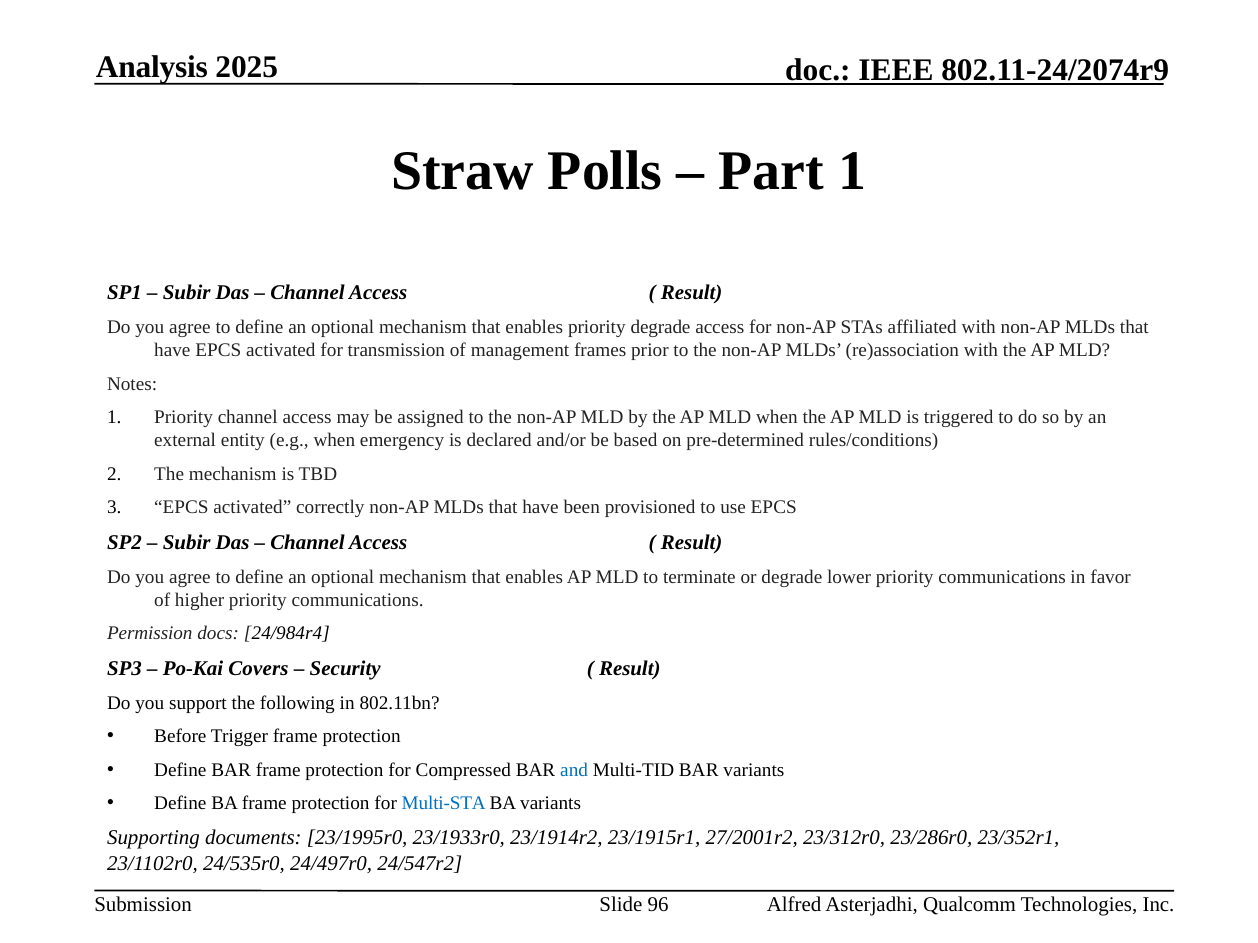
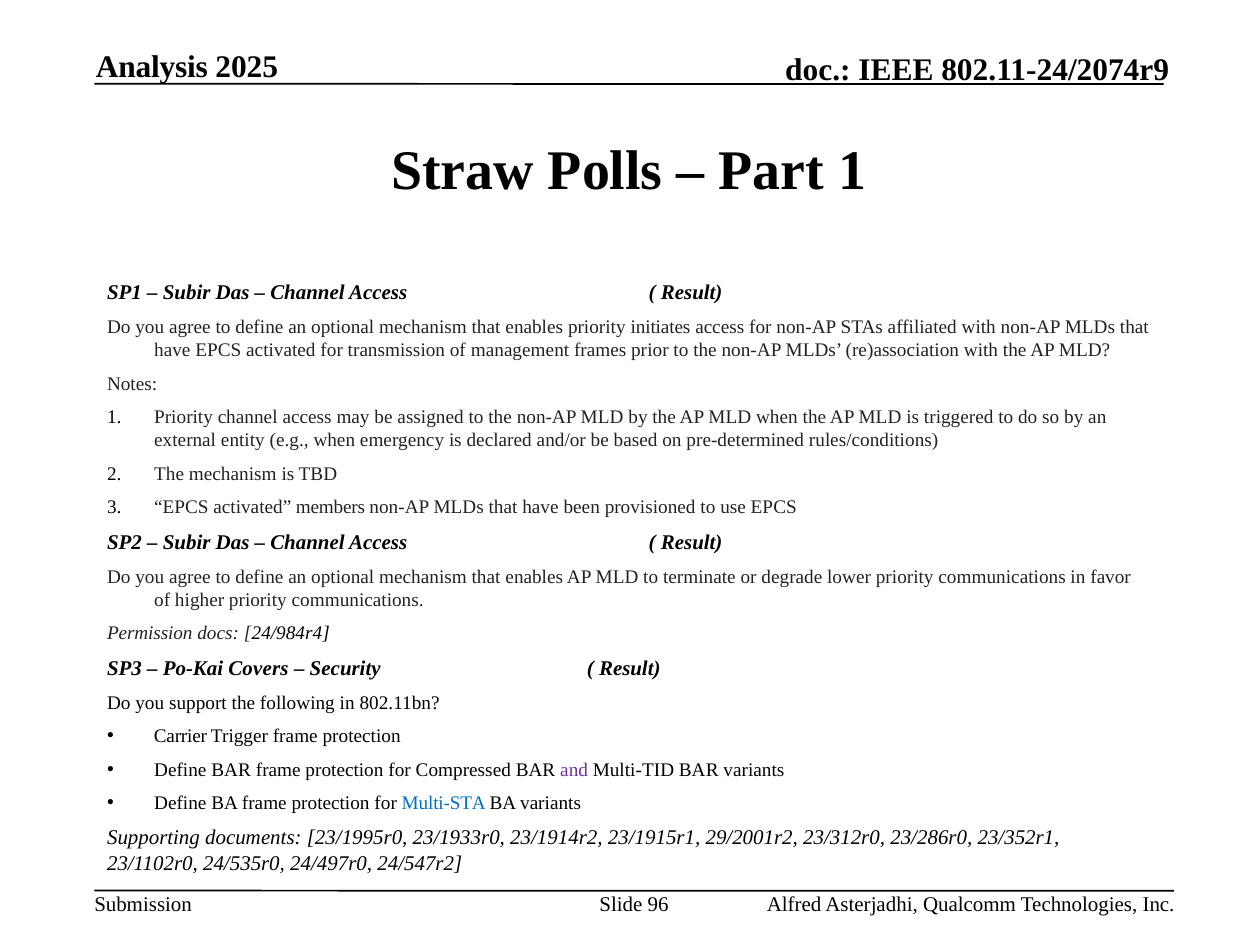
priority degrade: degrade -> initiates
correctly: correctly -> members
Before: Before -> Carrier
and colour: blue -> purple
27/2001r2: 27/2001r2 -> 29/2001r2
